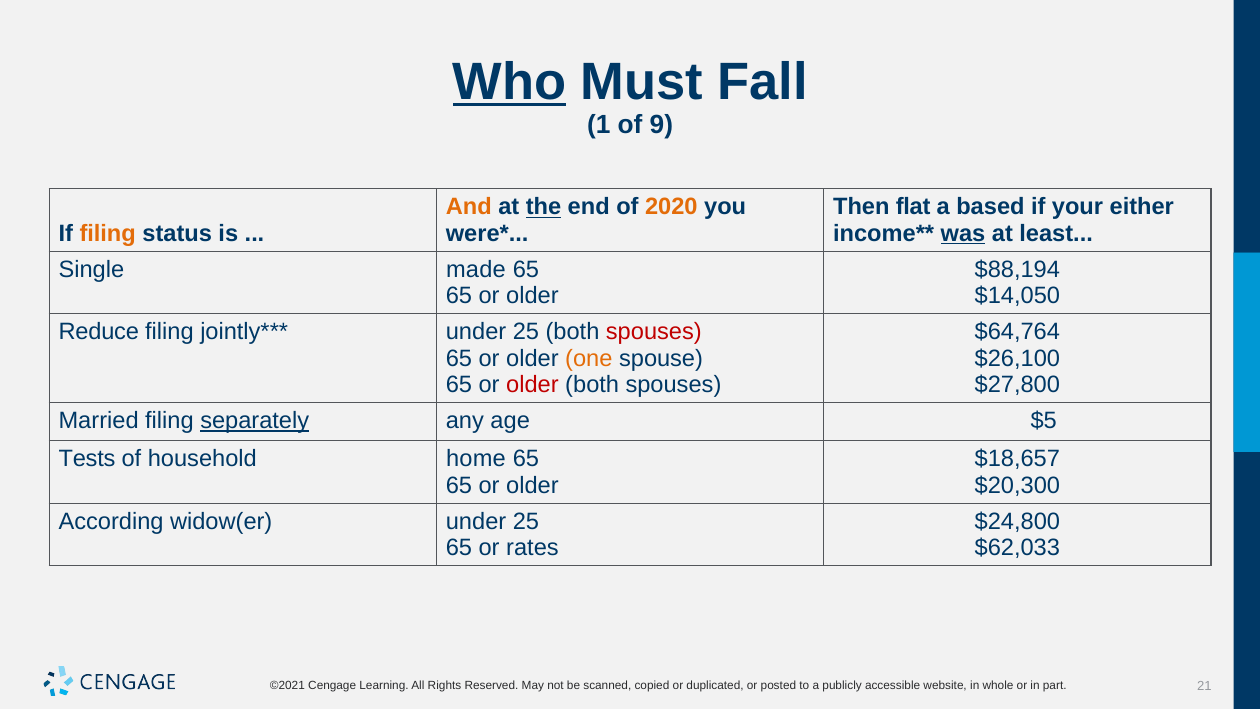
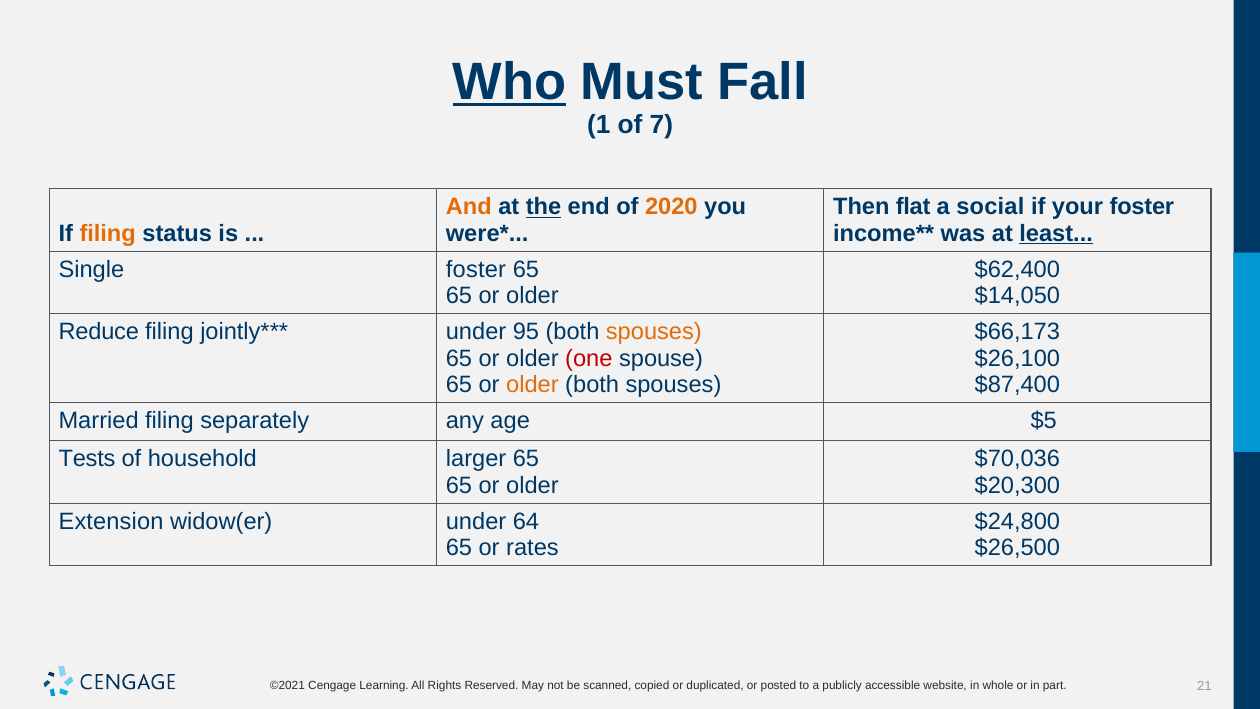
9: 9 -> 7
based: based -> social
your either: either -> foster
was underline: present -> none
least underline: none -> present
Single made: made -> foster
$88,194: $88,194 -> $62,400
25 at (526, 332): 25 -> 95
spouses at (654, 332) colour: red -> orange
$64,764: $64,764 -> $66,173
one colour: orange -> red
older at (532, 385) colour: red -> orange
$27,800: $27,800 -> $87,400
separately underline: present -> none
home: home -> larger
$18,657: $18,657 -> $70,036
According: According -> Extension
widow(er under 25: 25 -> 64
$62,033: $62,033 -> $26,500
